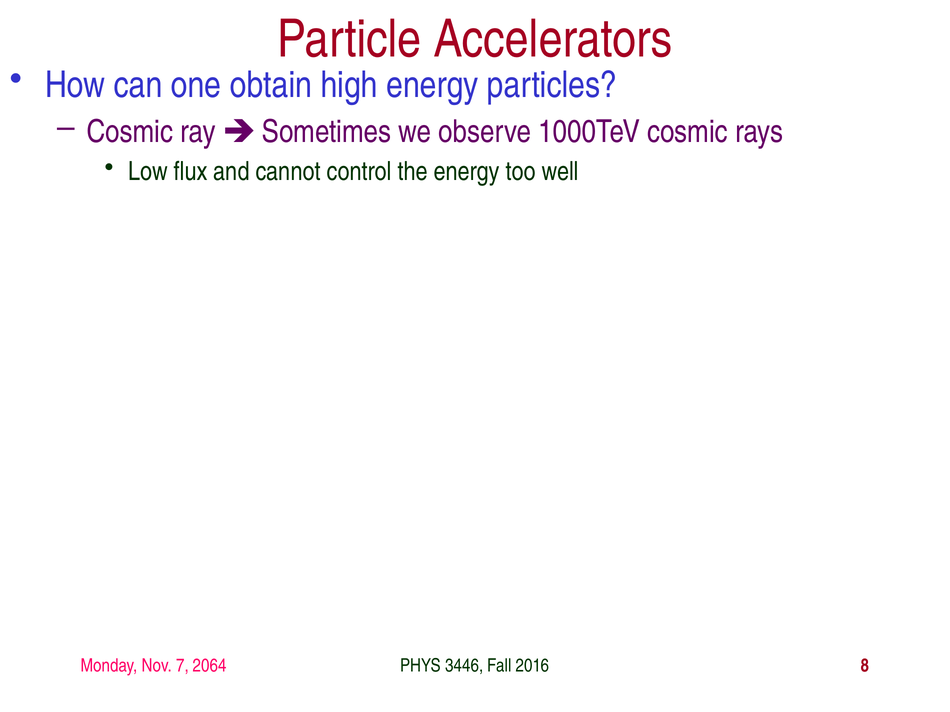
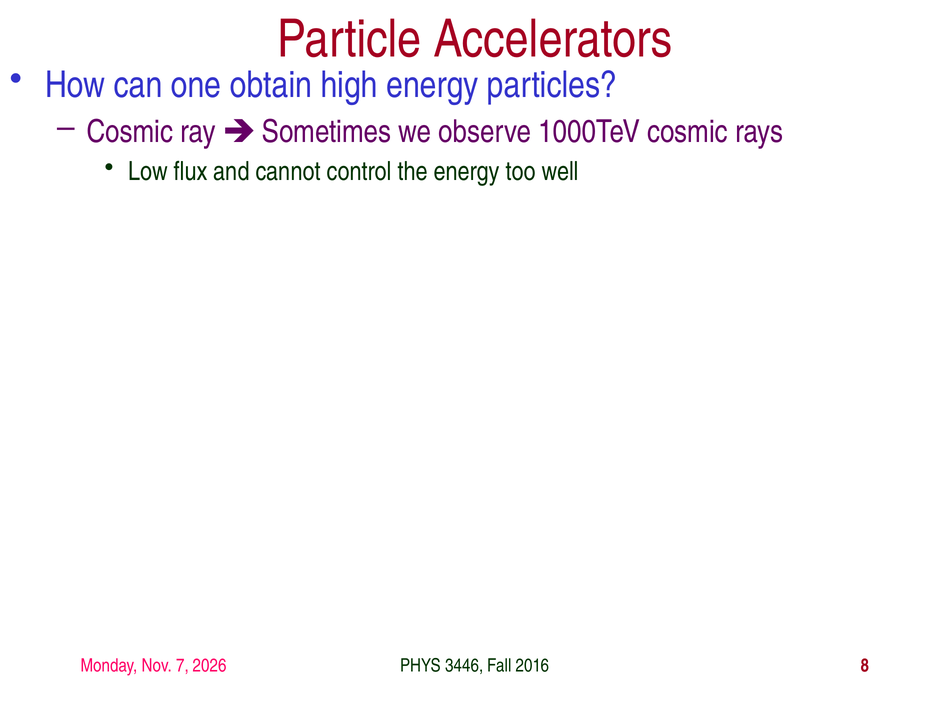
2064: 2064 -> 2026
